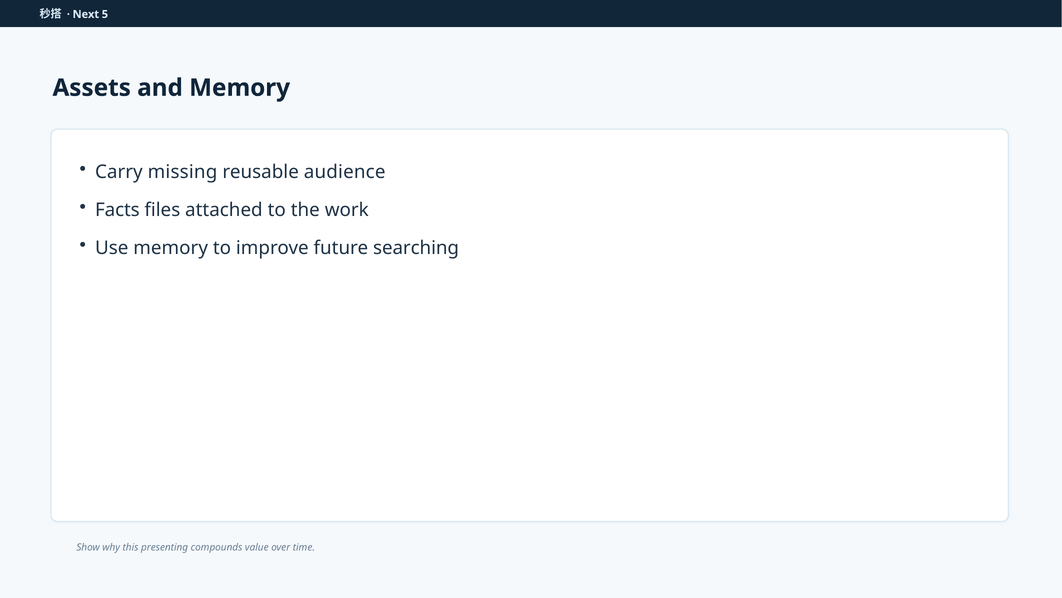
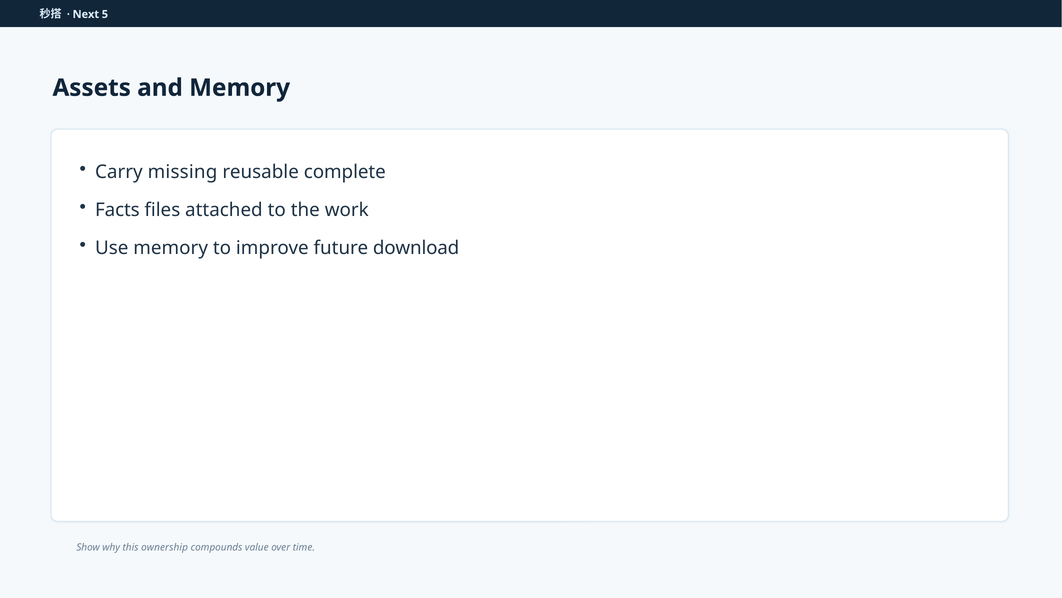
audience: audience -> complete
searching: searching -> download
presenting: presenting -> ownership
